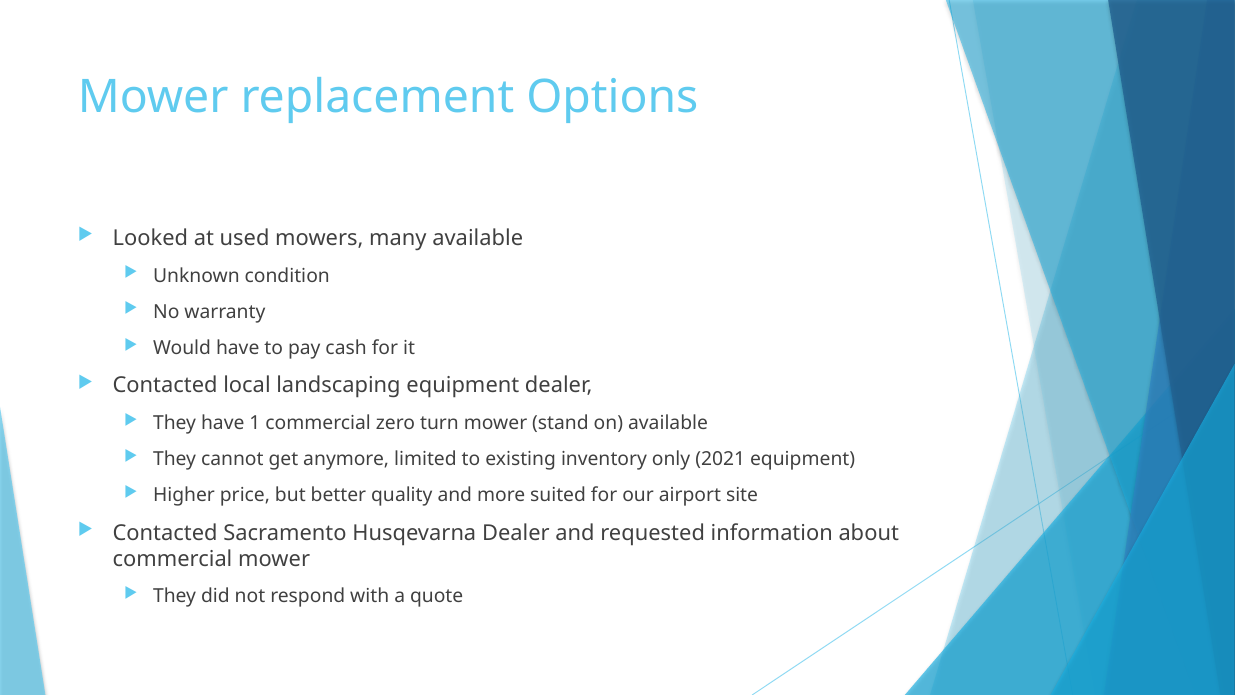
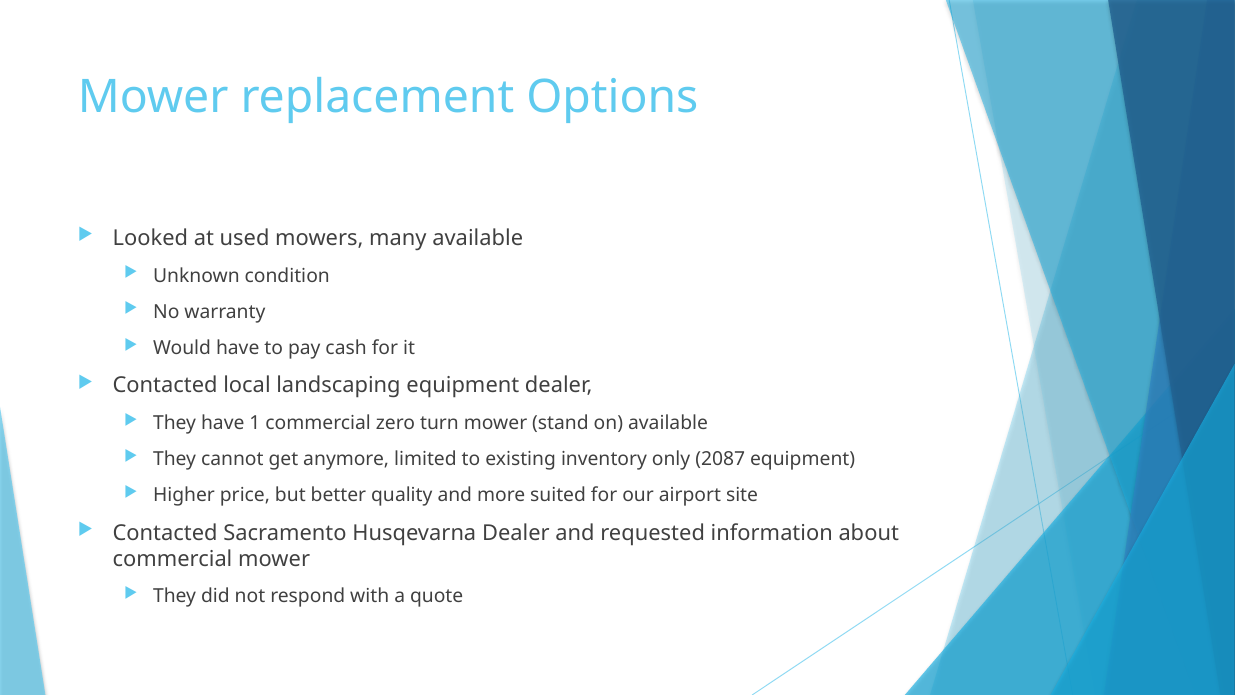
2021: 2021 -> 2087
